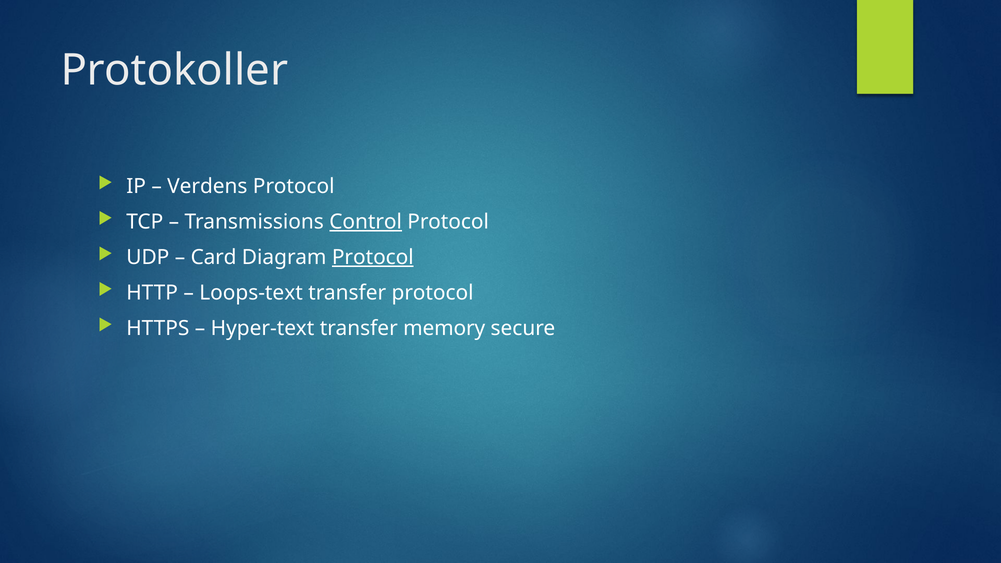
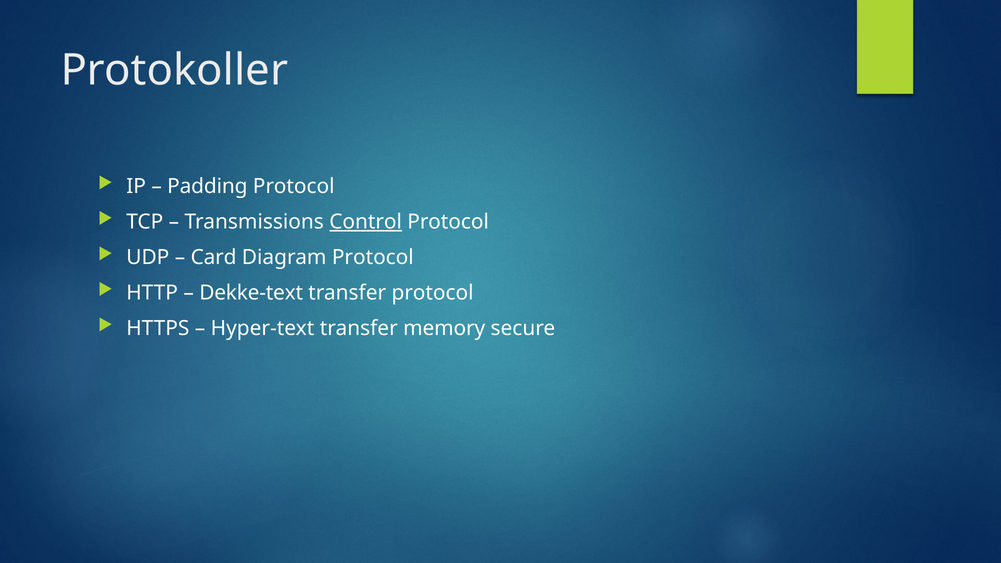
Verdens: Verdens -> Padding
Protocol at (373, 257) underline: present -> none
Loops-text: Loops-text -> Dekke-text
